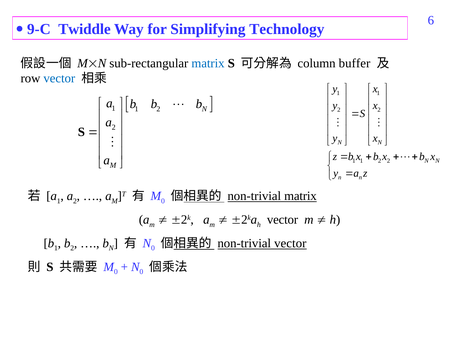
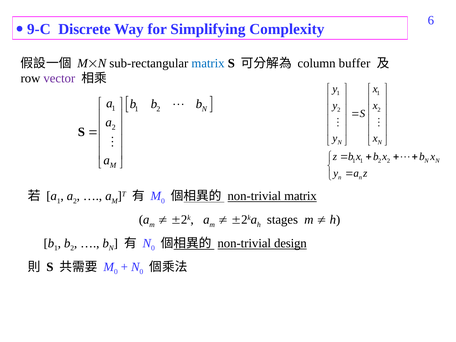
Twiddle: Twiddle -> Discrete
Technology: Technology -> Complexity
vector at (59, 78) colour: blue -> purple
h vector: vector -> stages
non-trivial vector: vector -> design
